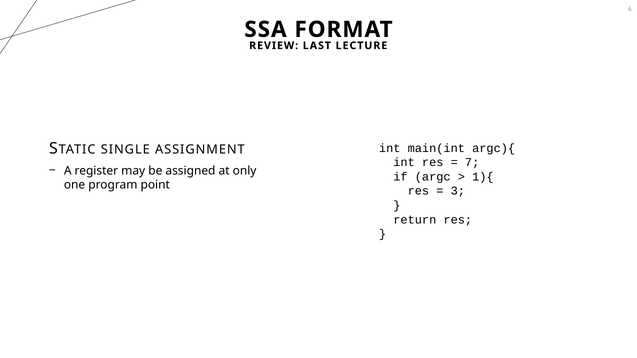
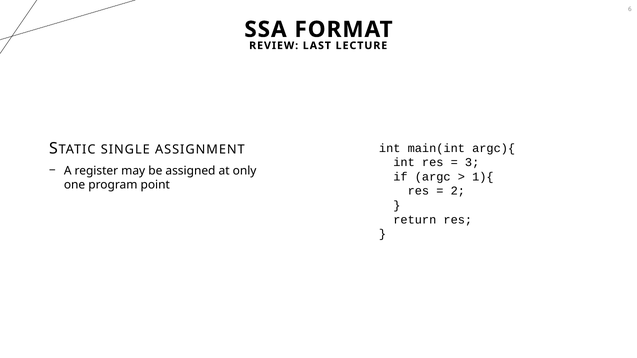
7: 7 -> 3
3: 3 -> 2
